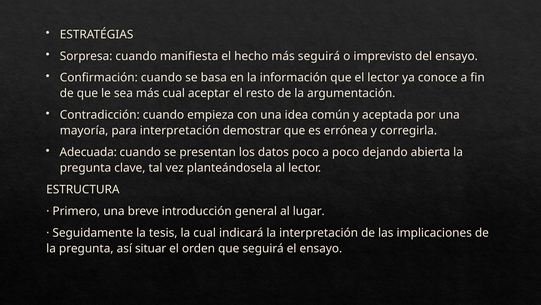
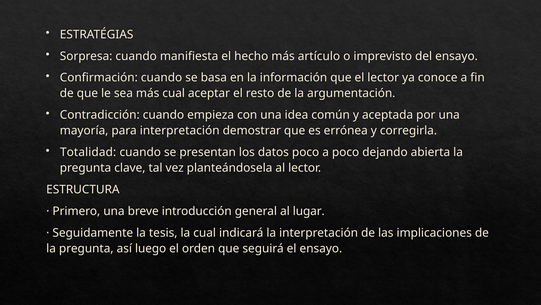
más seguirá: seguirá -> artículo
Adecuada: Adecuada -> Totalidad
situar: situar -> luego
